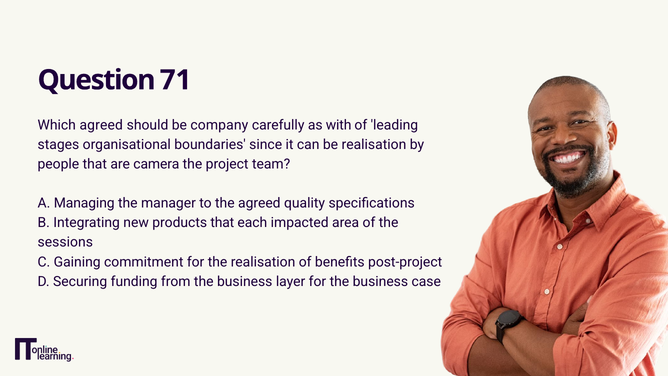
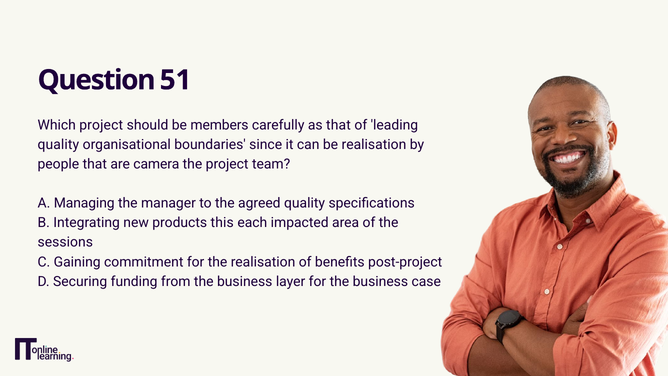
71: 71 -> 51
Which agreed: agreed -> project
company: company -> members
as with: with -> that
stages at (58, 145): stages -> quality
products that: that -> this
